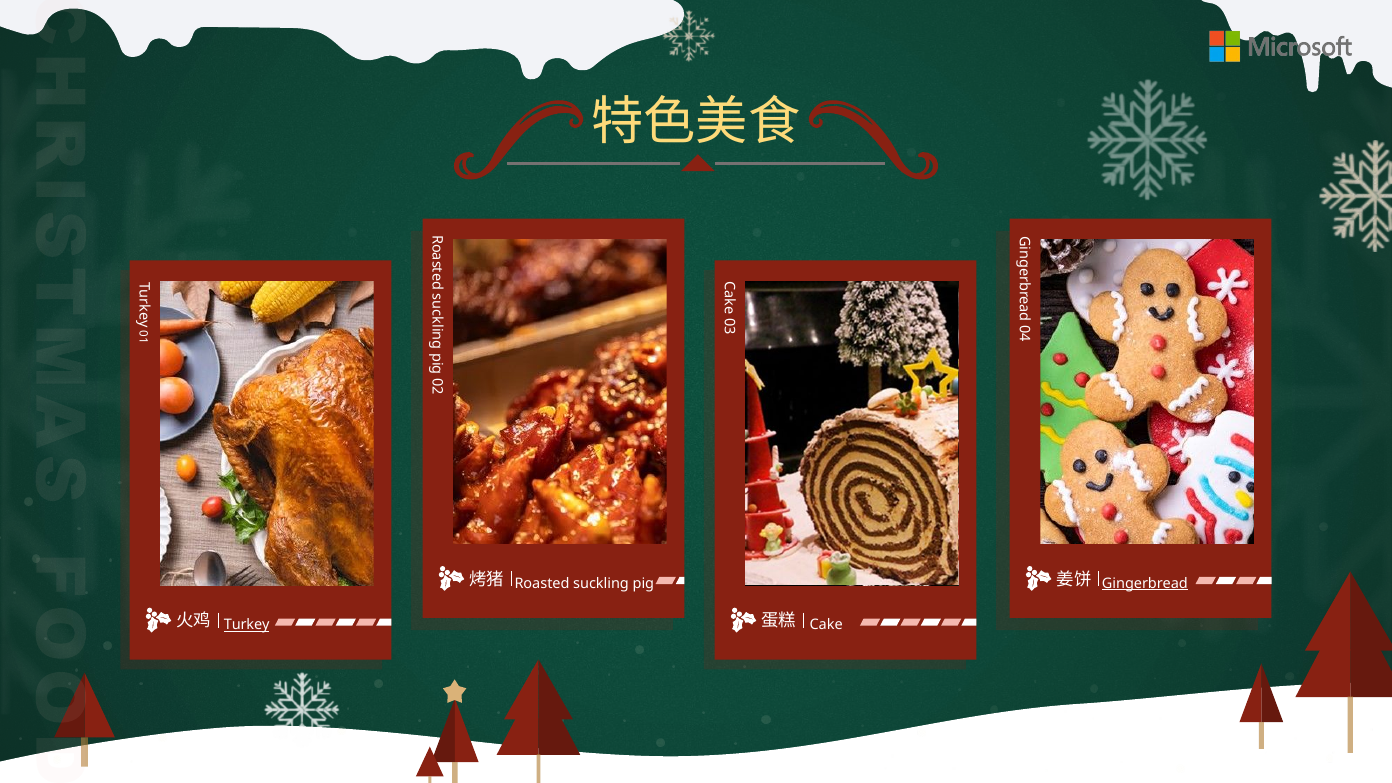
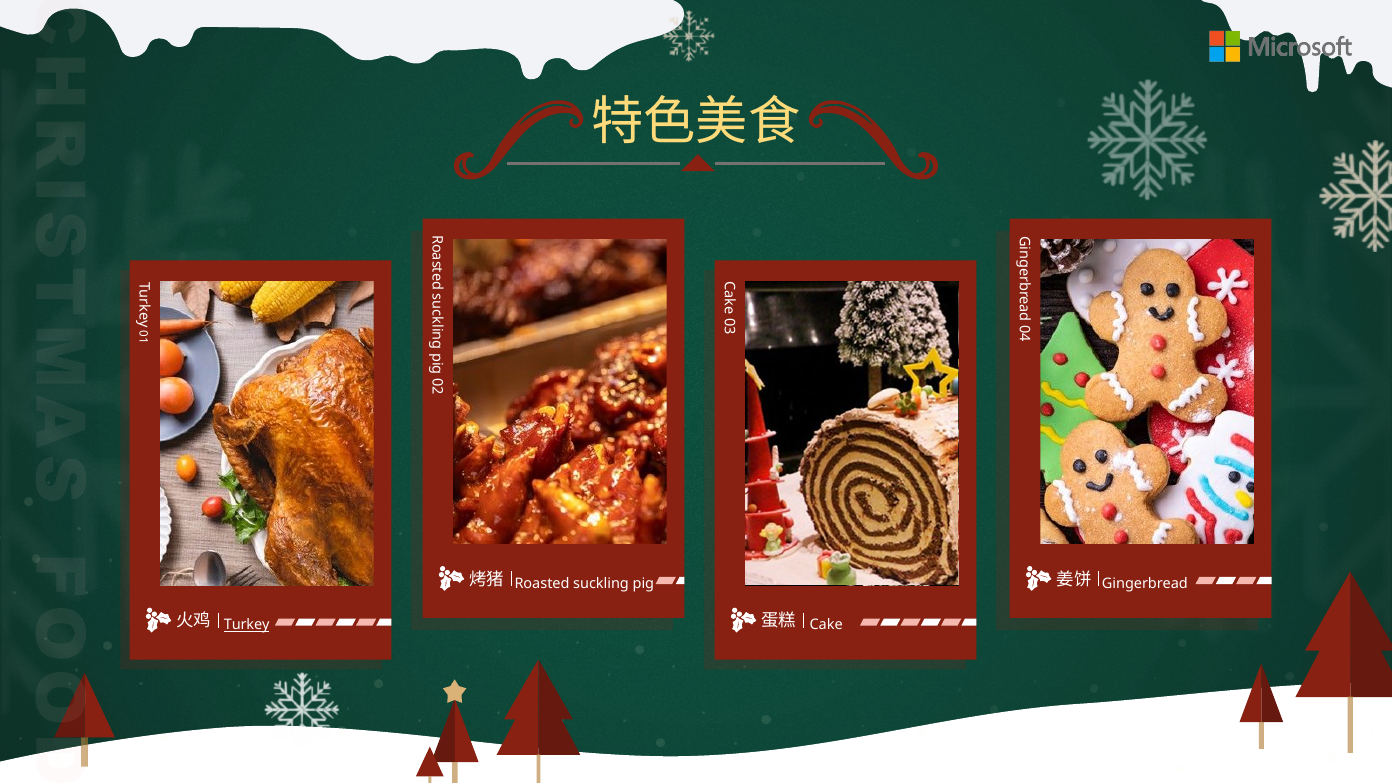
Gingerbread underline: present -> none
